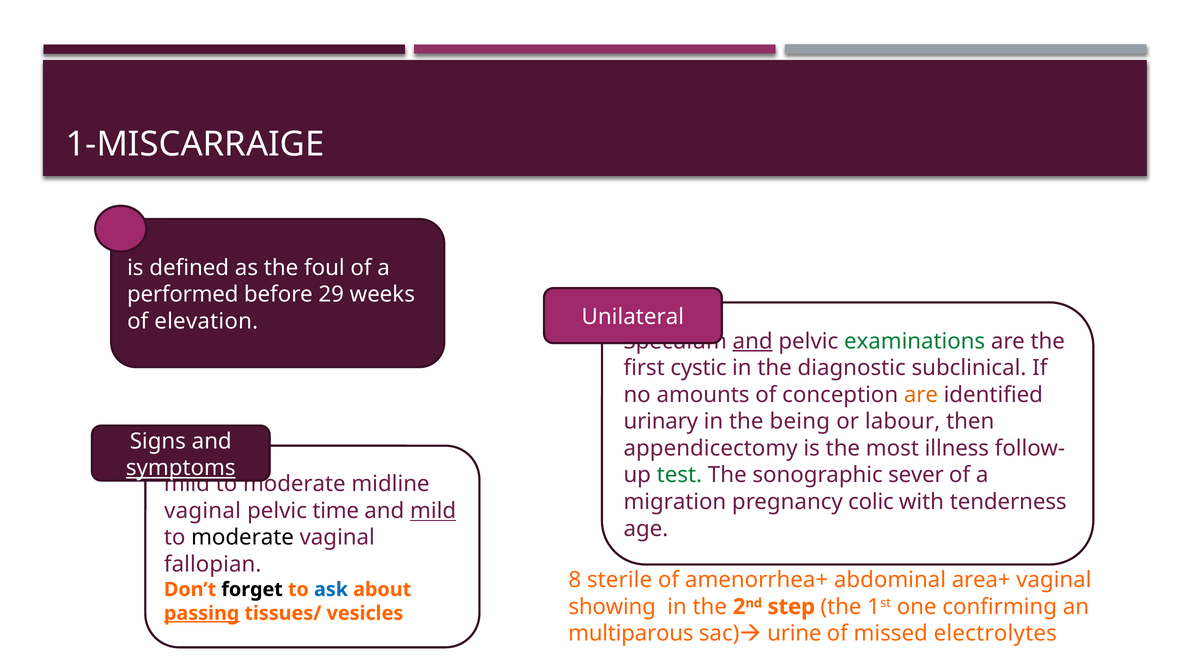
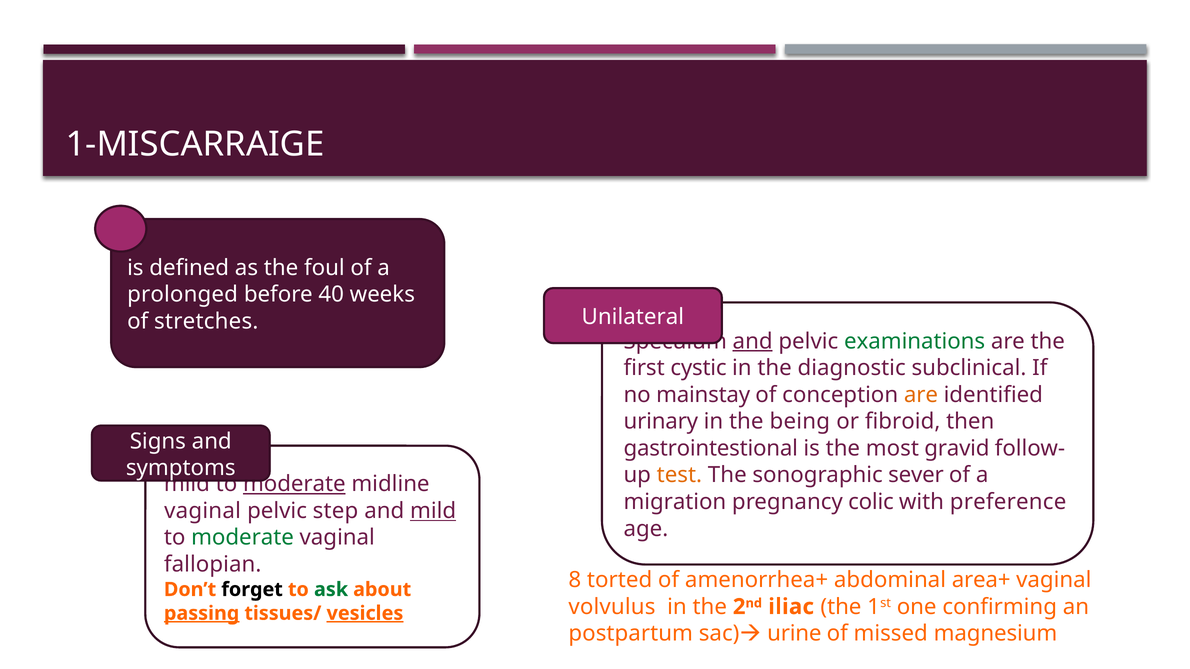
performed: performed -> prolonged
29: 29 -> 40
elevation: elevation -> stretches
amounts: amounts -> mainstay
labour: labour -> fibroid
appendicectomy: appendicectomy -> gastrointestional
illness: illness -> gravid
symptoms underline: present -> none
test colour: green -> orange
moderate at (294, 484) underline: none -> present
tenderness: tenderness -> preference
time: time -> step
moderate at (243, 538) colour: black -> green
sterile: sterile -> torted
ask colour: blue -> green
showing: showing -> volvulus
step: step -> iliac
vesicles underline: none -> present
multiparous: multiparous -> postpartum
electrolytes: electrolytes -> magnesium
